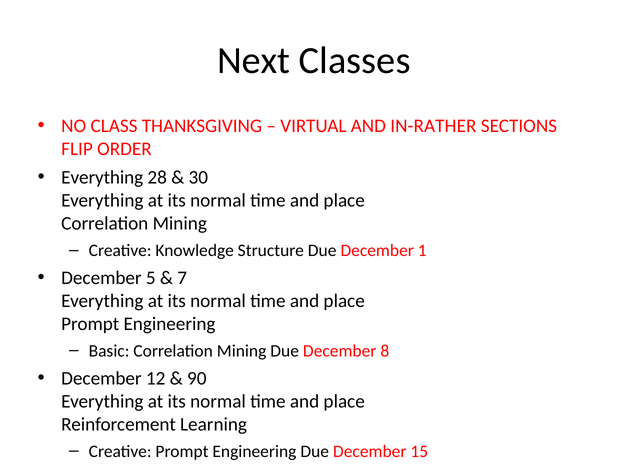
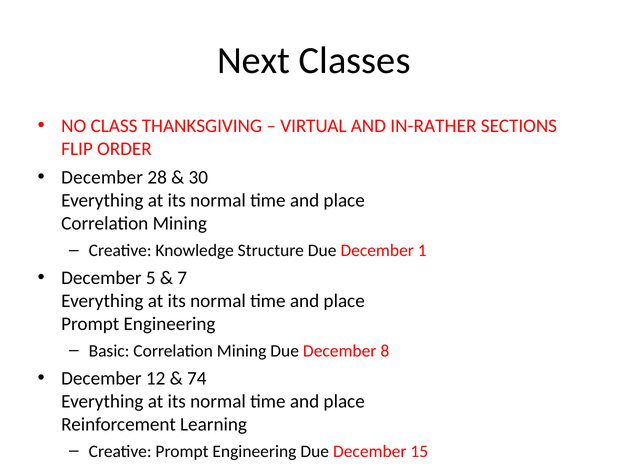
Everything at (102, 178): Everything -> December
90: 90 -> 74
